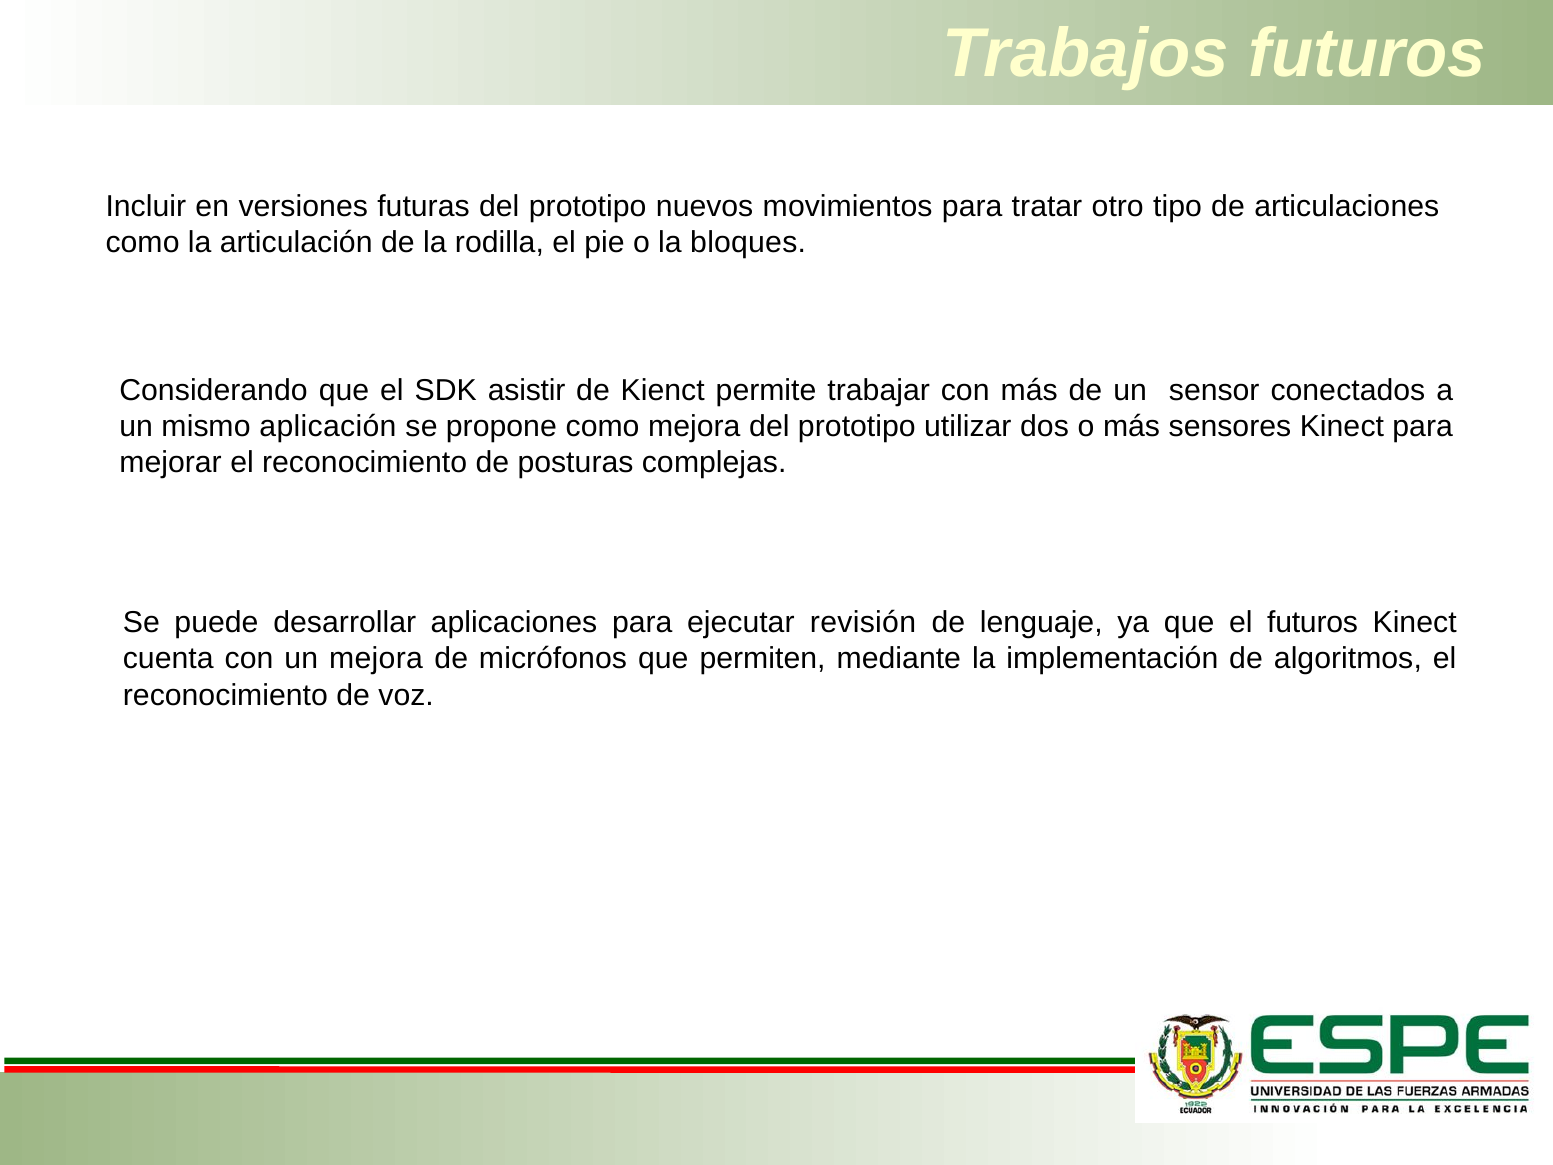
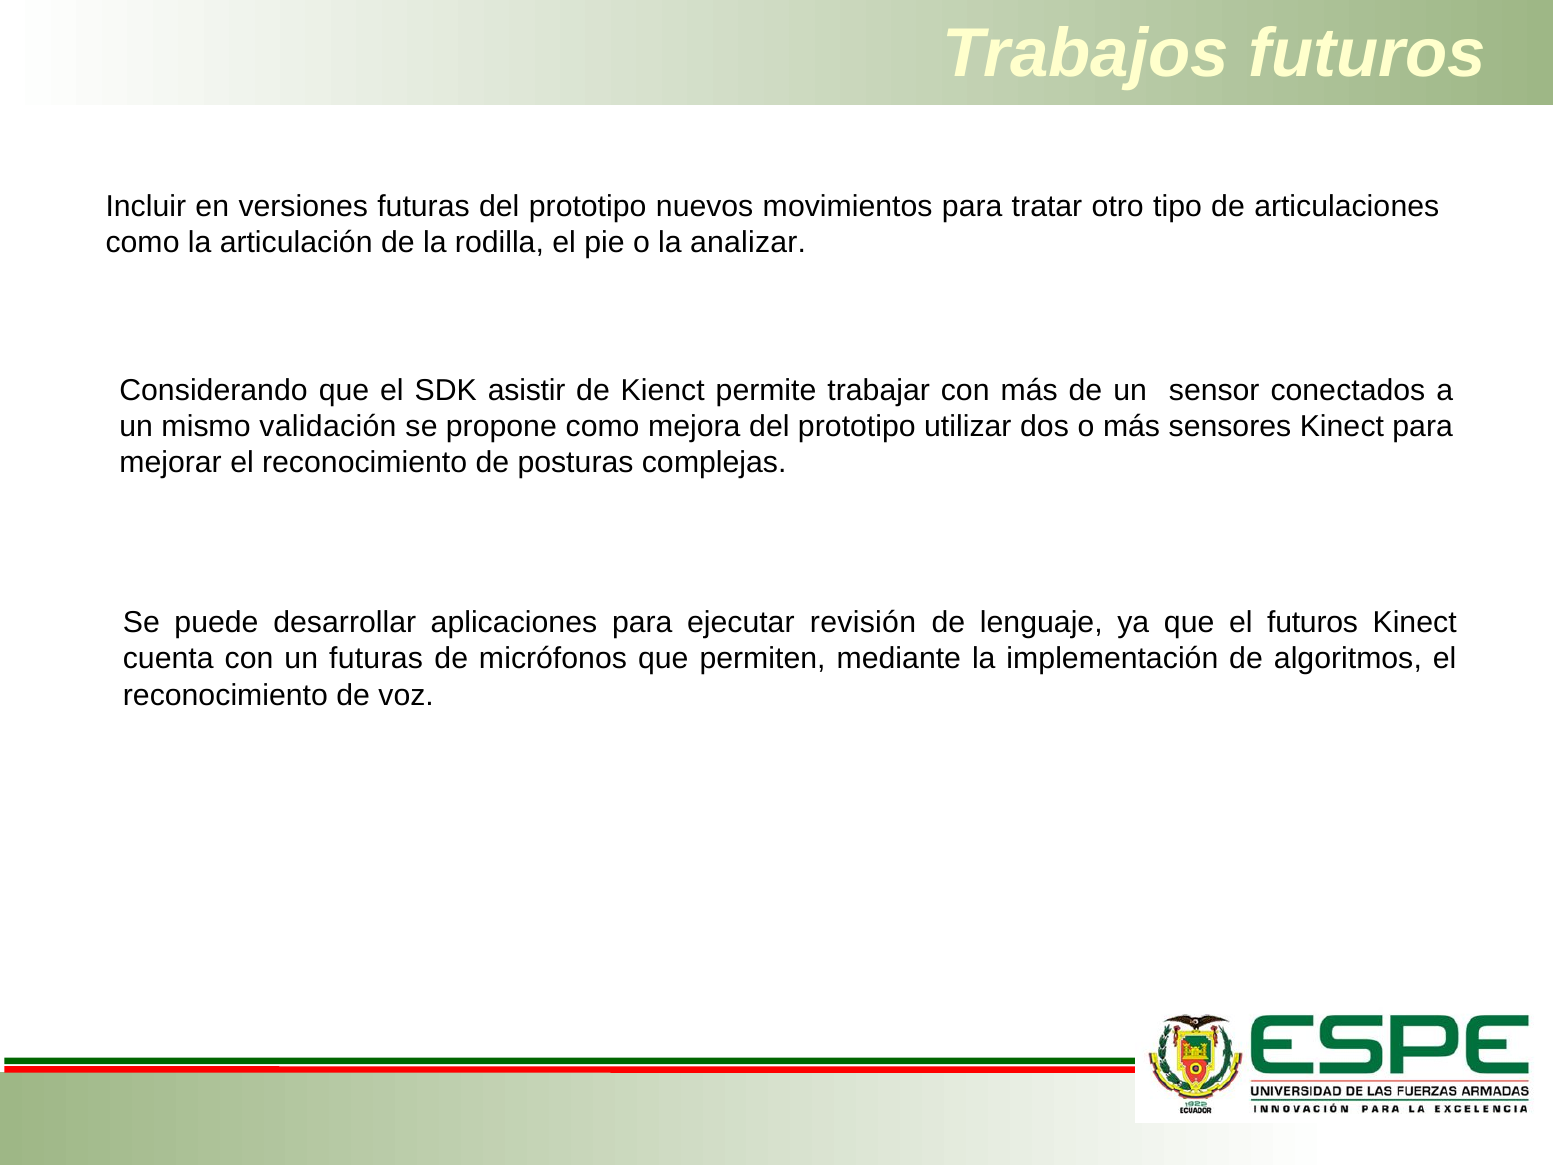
bloques: bloques -> analizar
aplicación: aplicación -> validación
un mejora: mejora -> futuras
